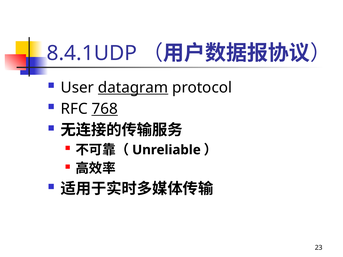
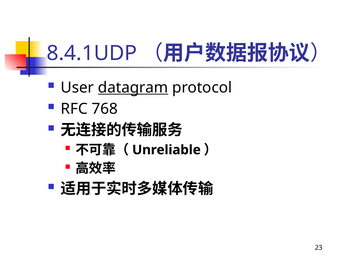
768 underline: present -> none
